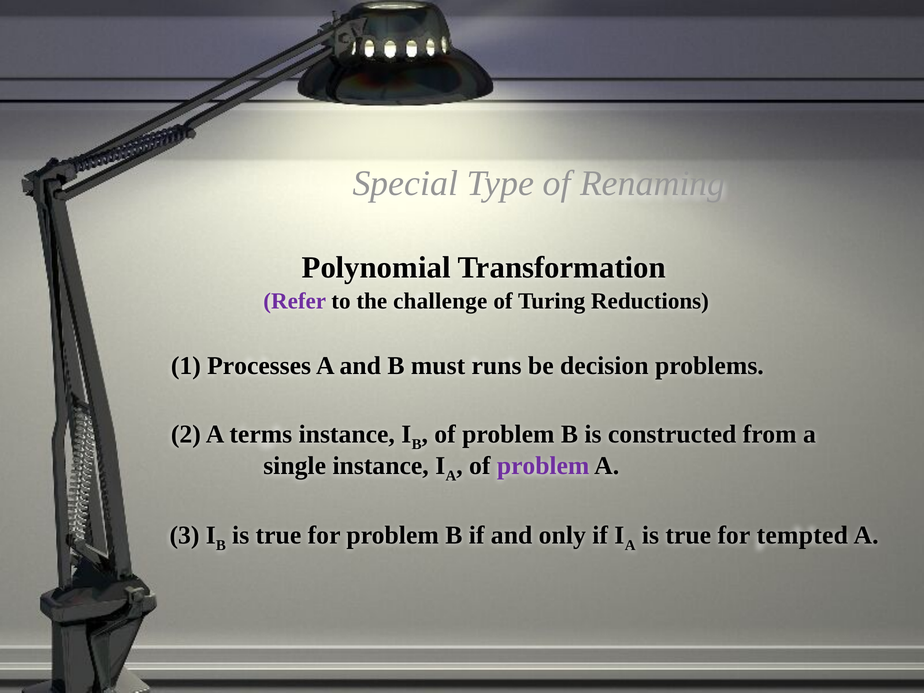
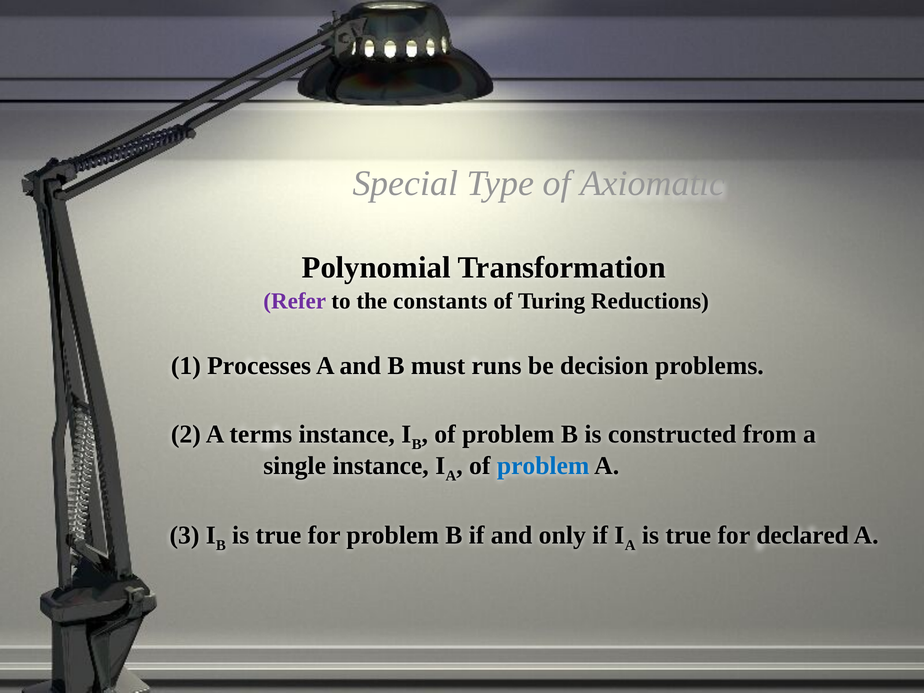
Renaming: Renaming -> Axiomatic
challenge: challenge -> constants
problem at (543, 466) colour: purple -> blue
tempted: tempted -> declared
